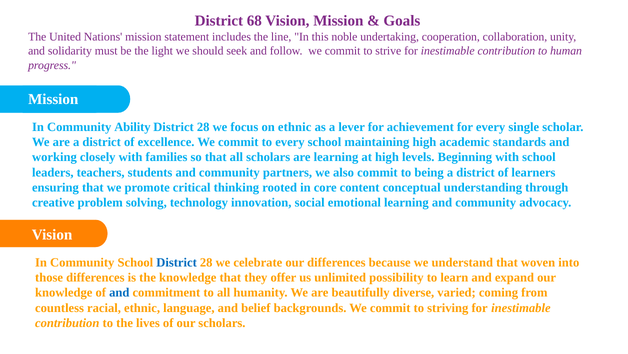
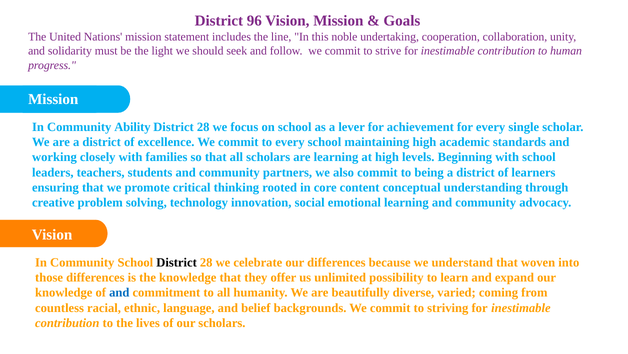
68: 68 -> 96
on ethnic: ethnic -> school
District at (177, 262) colour: blue -> black
